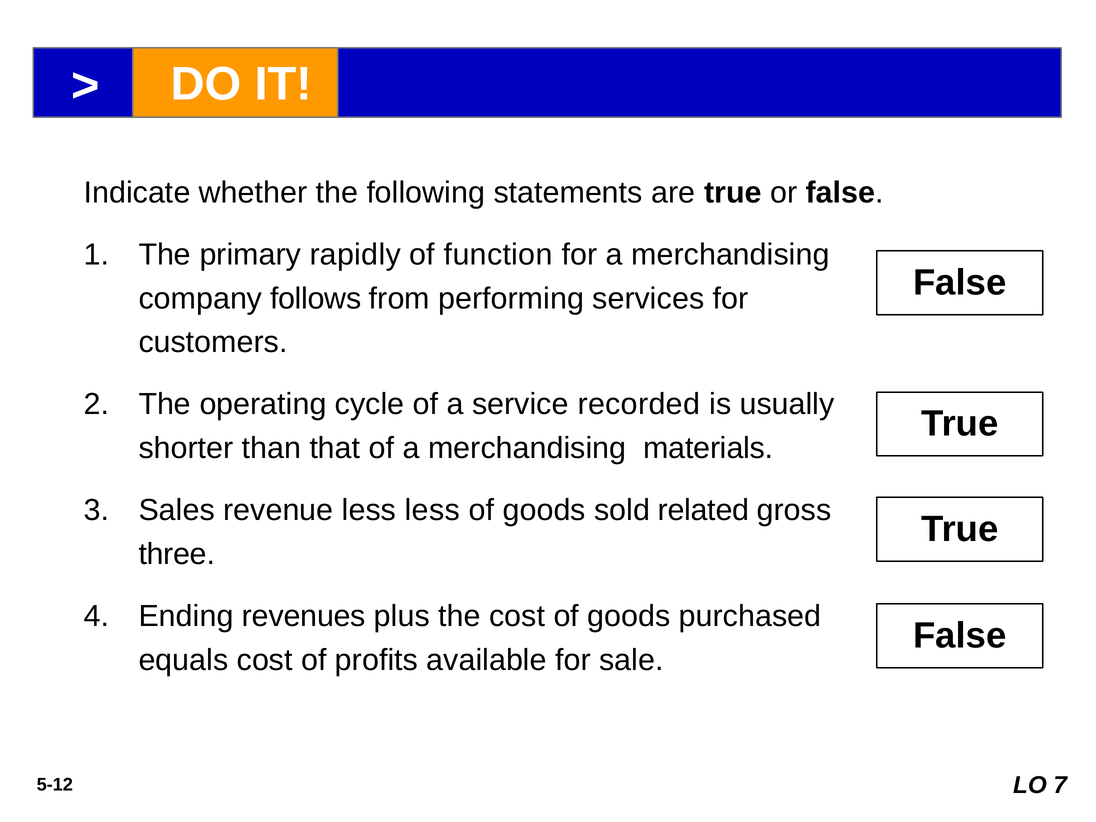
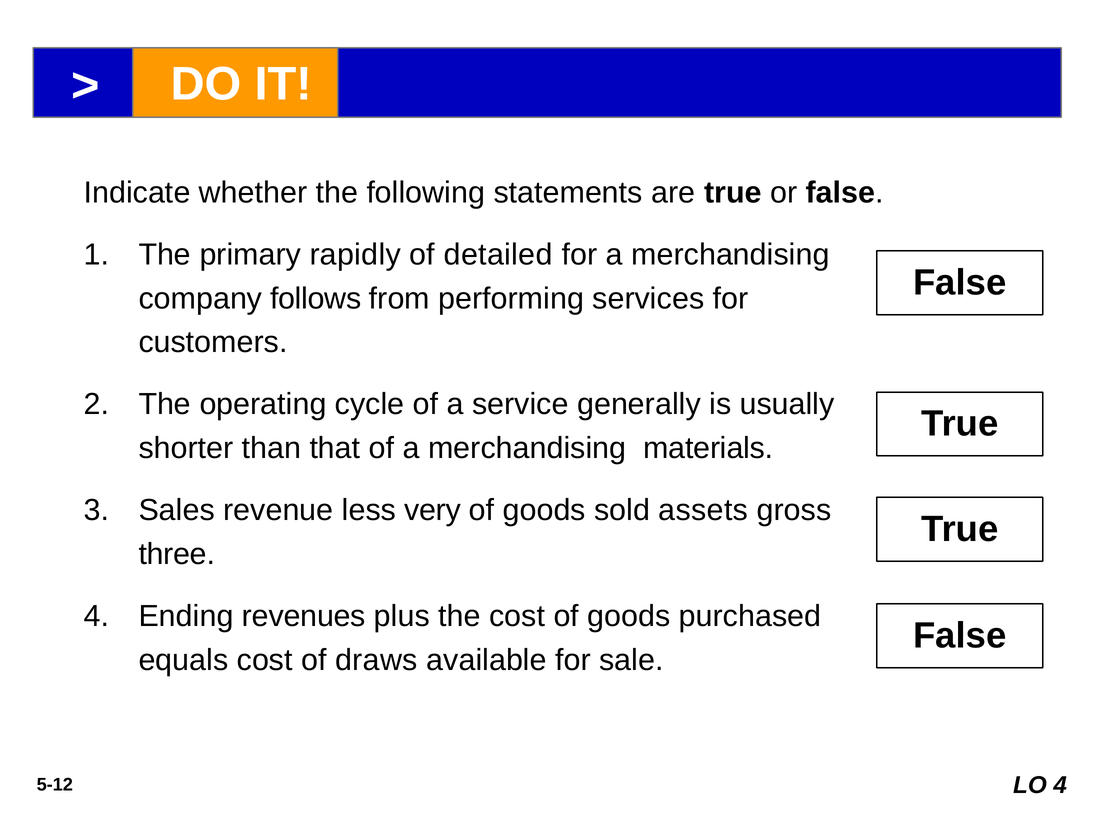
function: function -> detailed
recorded: recorded -> generally
less less: less -> very
related: related -> assets
profits: profits -> draws
LO 7: 7 -> 4
